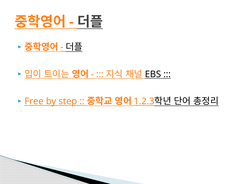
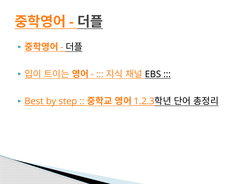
Free: Free -> Best
